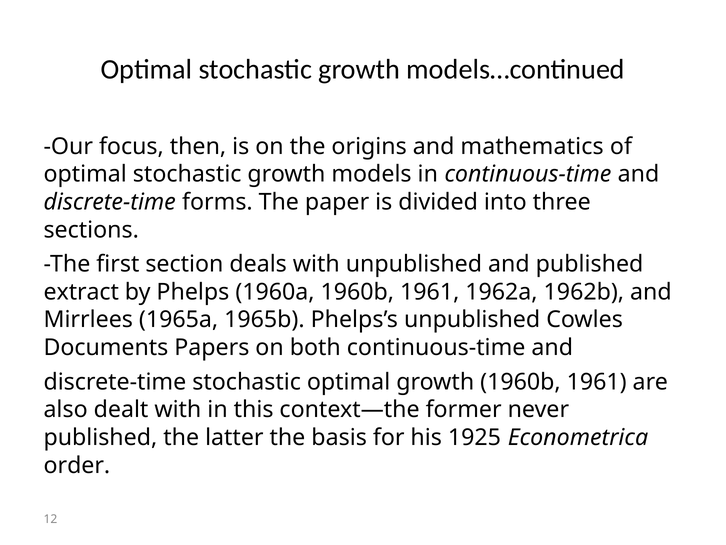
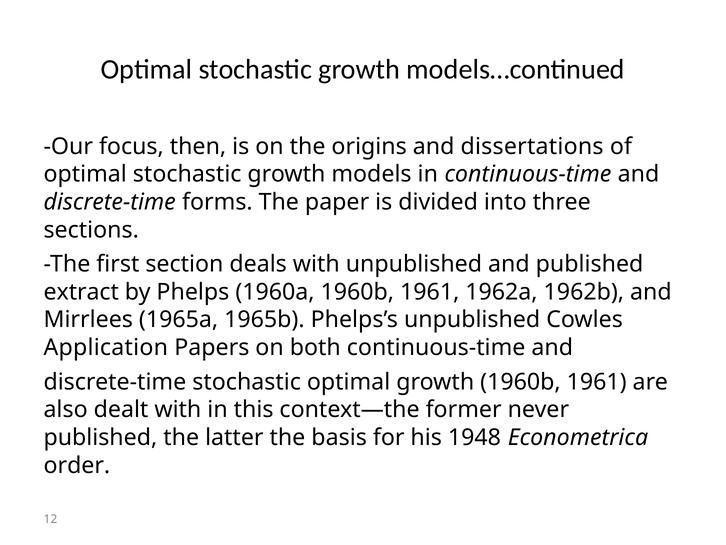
mathematics: mathematics -> dissertations
Documents: Documents -> Application
1925: 1925 -> 1948
